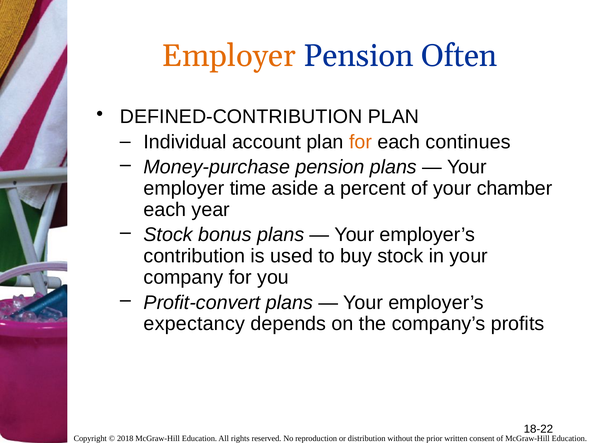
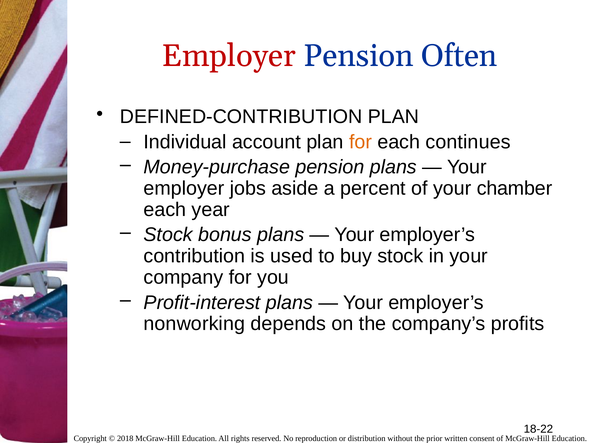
Employer at (229, 56) colour: orange -> red
time: time -> jobs
Profit-convert: Profit-convert -> Profit-interest
expectancy: expectancy -> nonworking
